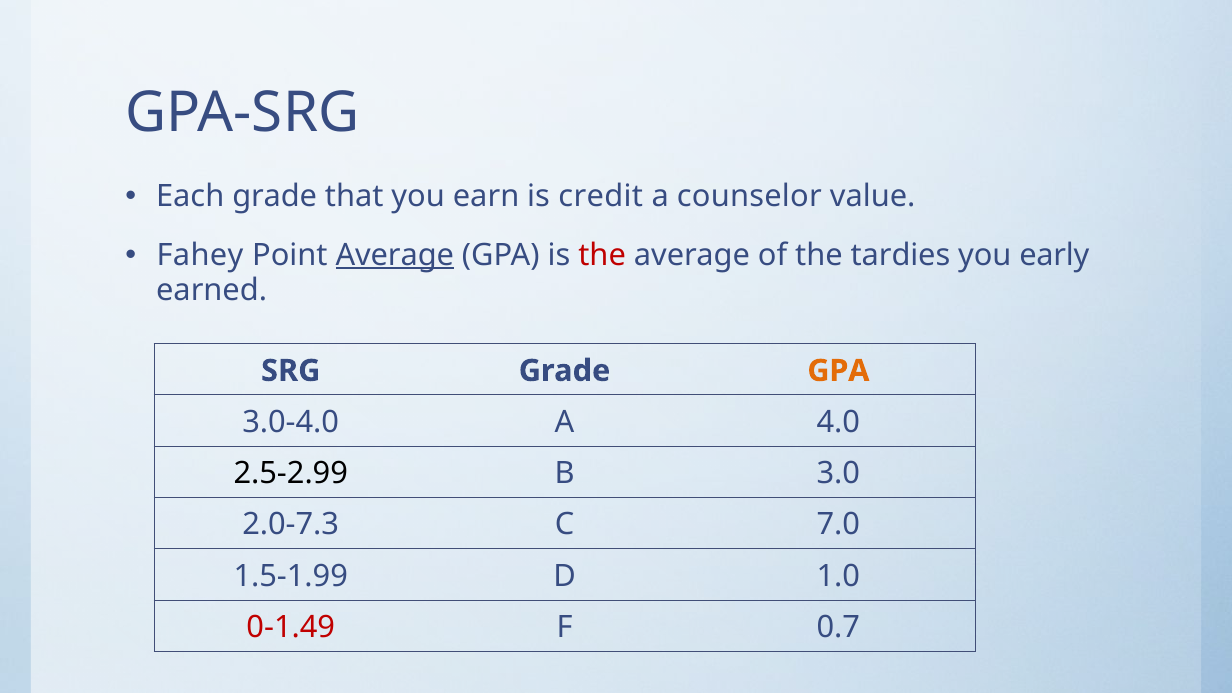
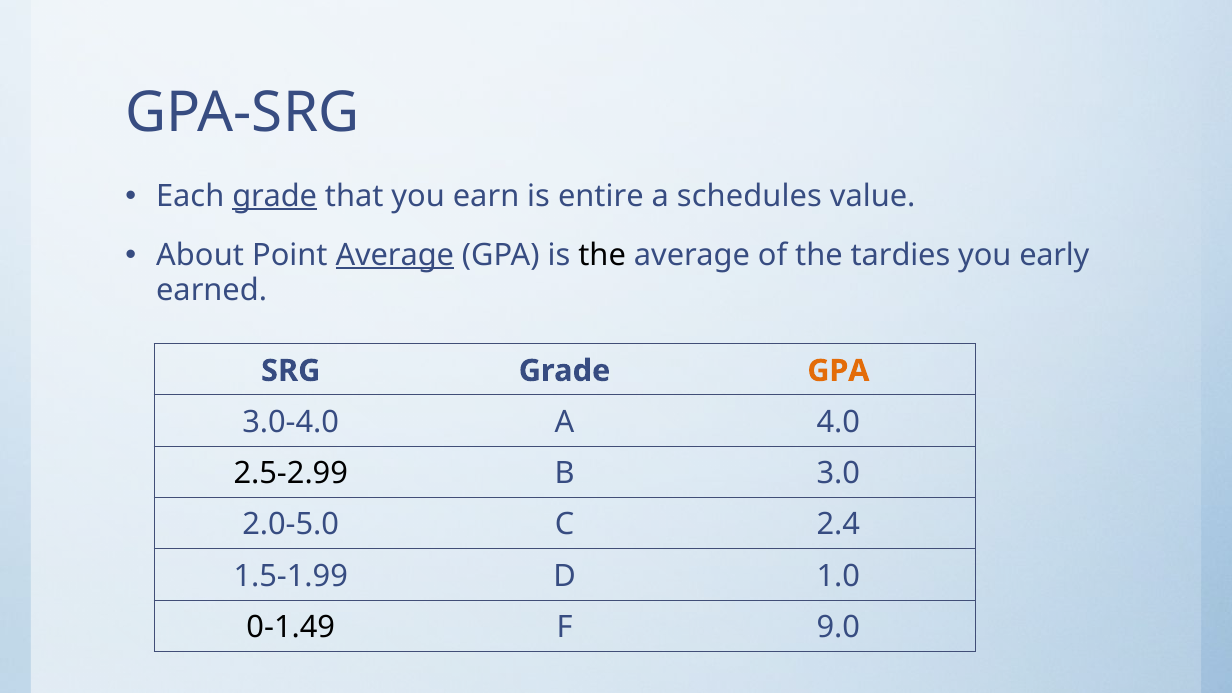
grade at (275, 196) underline: none -> present
credit: credit -> entire
counselor: counselor -> schedules
Fahey: Fahey -> About
the at (602, 255) colour: red -> black
2.0-7.3: 2.0-7.3 -> 2.0-5.0
7.0: 7.0 -> 2.4
0-1.49 colour: red -> black
0.7: 0.7 -> 9.0
